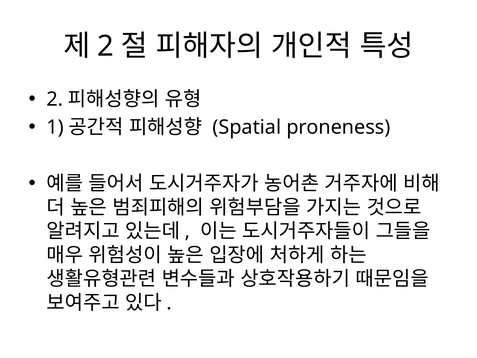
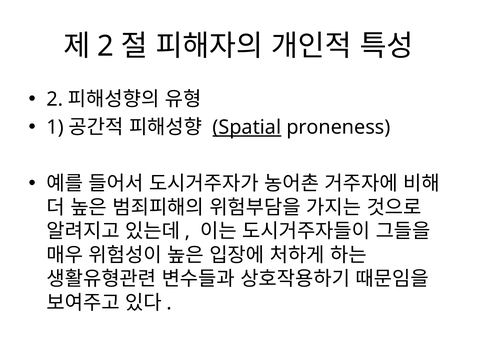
Spatial underline: none -> present
